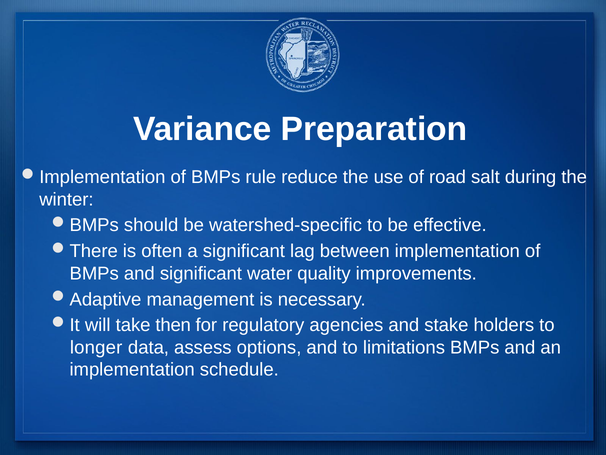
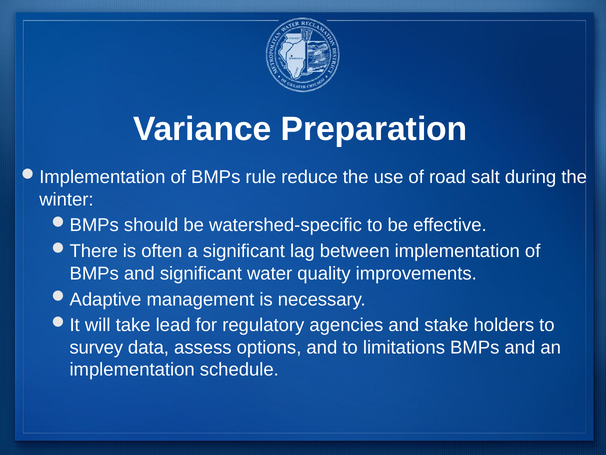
then: then -> lead
longer: longer -> survey
